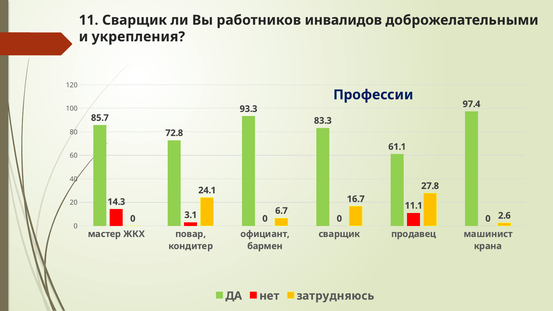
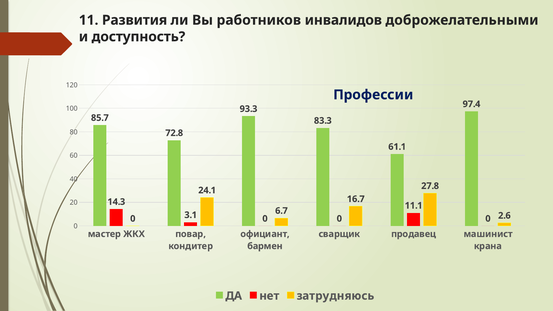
11 Сварщик: Сварщик -> Развития
укрепления: укрепления -> доступность
